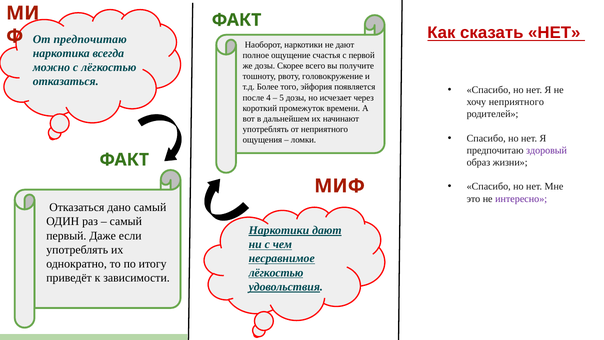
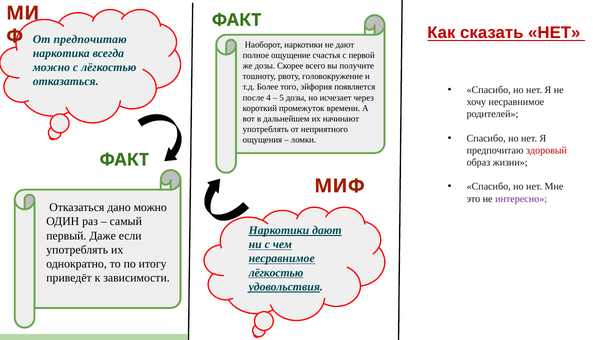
хочу неприятного: неприятного -> несравнимое
здоровый colour: purple -> red
дано самый: самый -> можно
